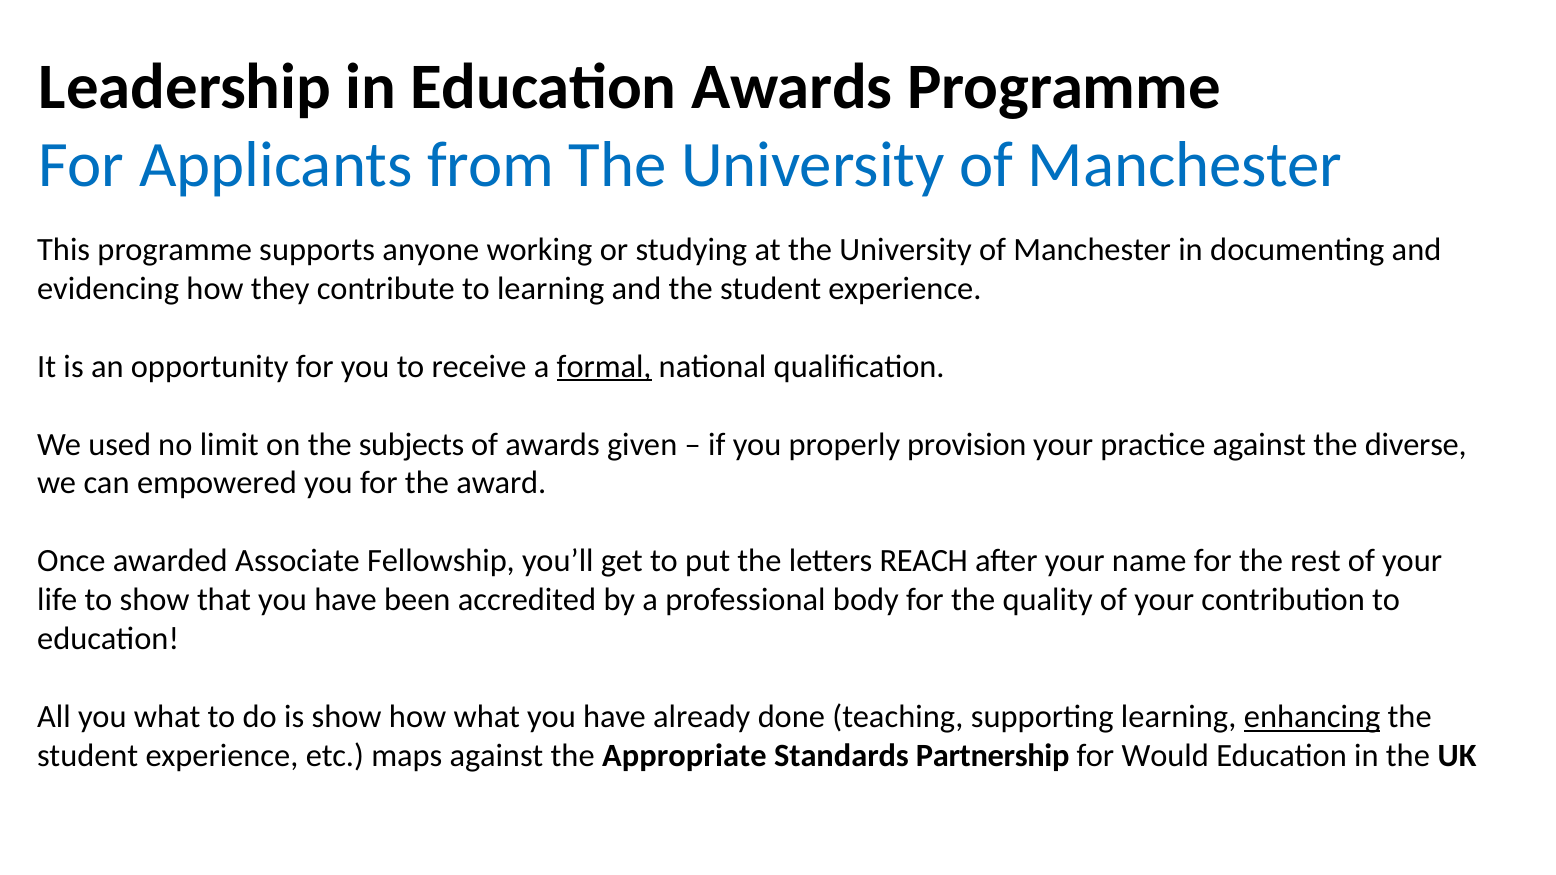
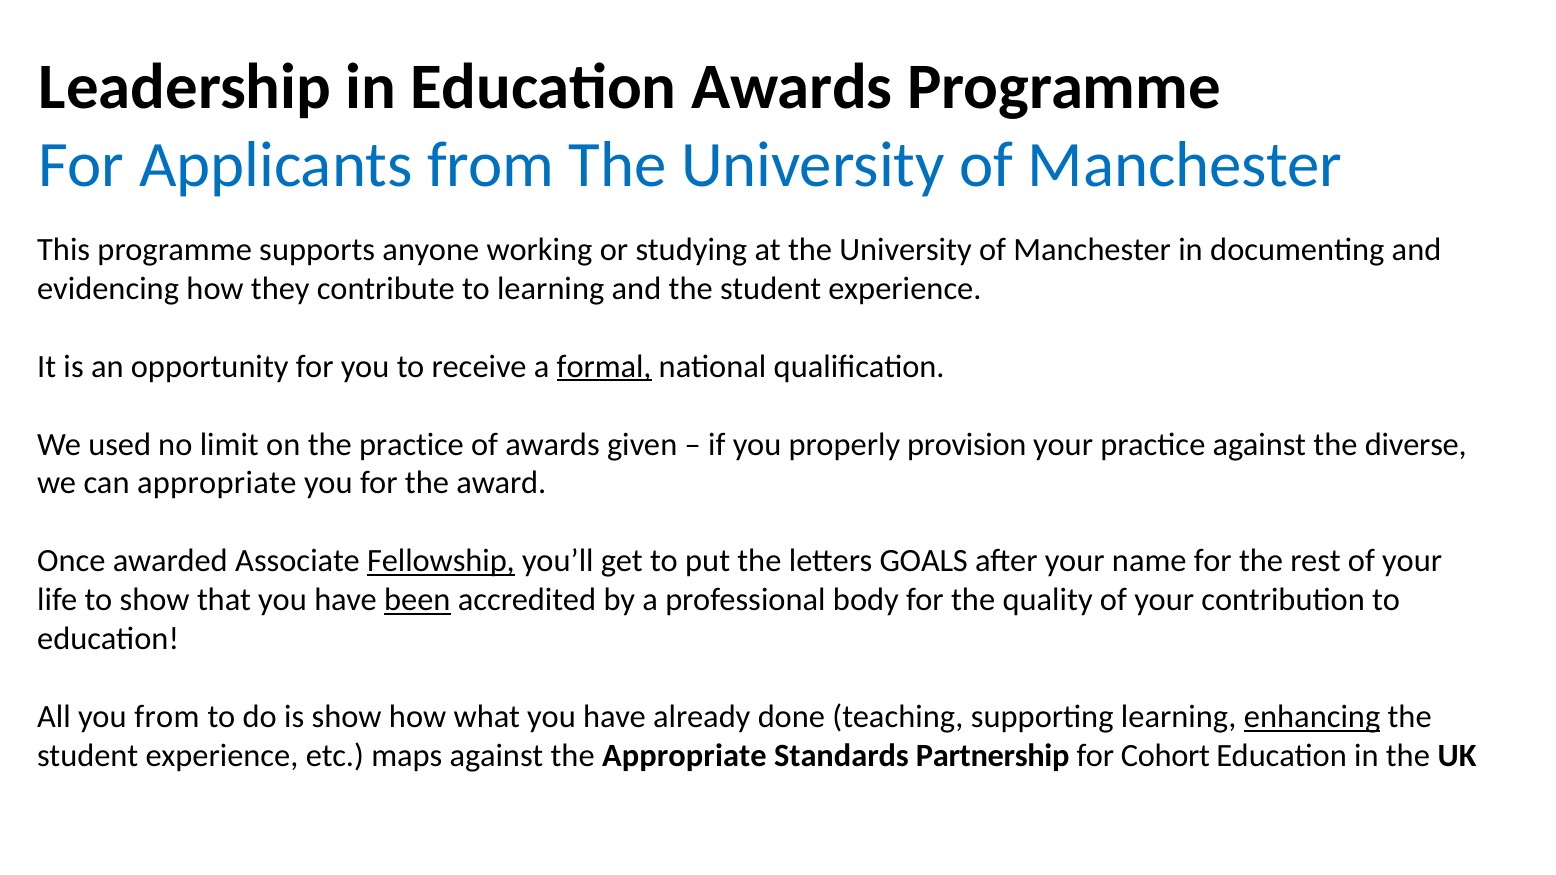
the subjects: subjects -> practice
can empowered: empowered -> appropriate
Fellowship underline: none -> present
REACH: REACH -> GOALS
been underline: none -> present
you what: what -> from
Would: Would -> Cohort
